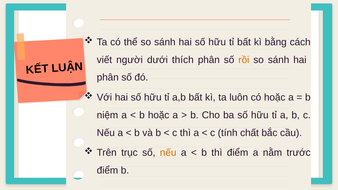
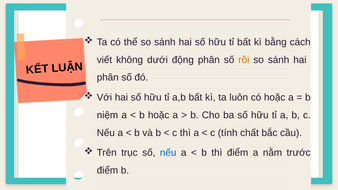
người: người -> không
thích: thích -> động
nếu at (168, 153) colour: orange -> blue
